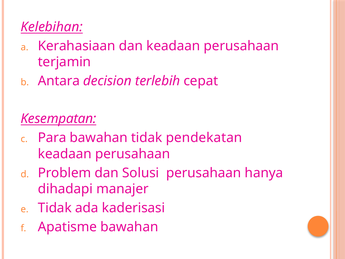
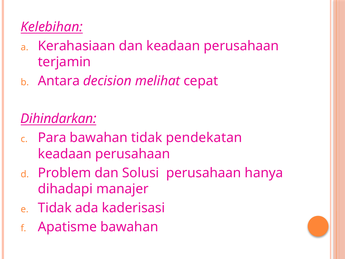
terlebih: terlebih -> melihat
Kesempatan: Kesempatan -> Dihindarkan
